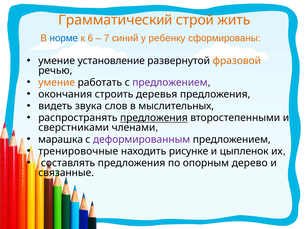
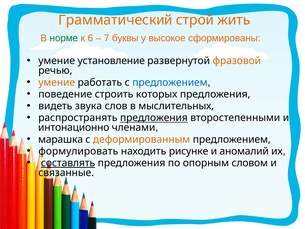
норме colour: blue -> green
синий: синий -> буквы
ребенку: ребенку -> высокое
предложением at (170, 82) colour: purple -> blue
окончания: окончания -> поведение
деревья: деревья -> которых
сверстниками: сверстниками -> интонационно
деформированным colour: purple -> orange
тренировочные: тренировочные -> формулировать
цыпленок: цыпленок -> аномалий
составлять underline: none -> present
дерево: дерево -> словом
